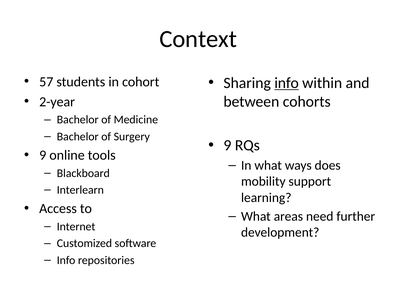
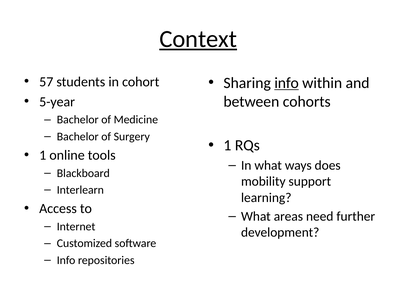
Context underline: none -> present
2-year: 2-year -> 5-year
9 at (227, 145): 9 -> 1
9 at (43, 155): 9 -> 1
